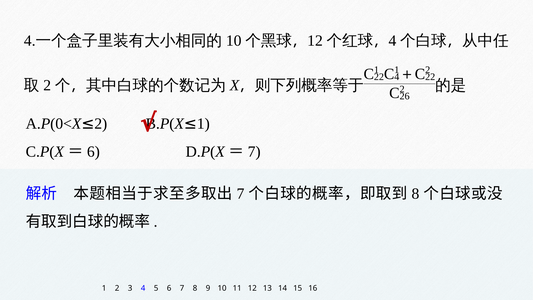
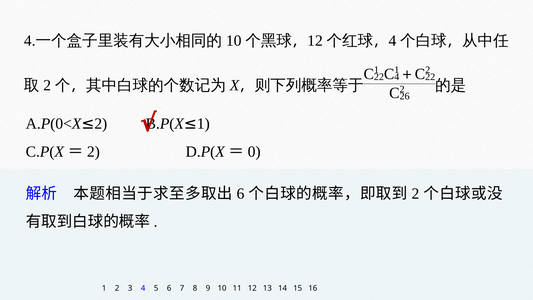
6 at (93, 152): 6 -> 2
7 at (254, 152): 7 -> 0
7 at (241, 194): 7 -> 6
8 at (415, 194): 8 -> 2
